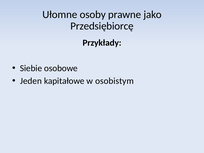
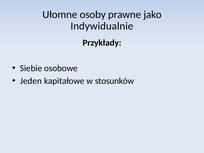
Przedsiębiorcę: Przedsiębiorcę -> Indywidualnie
osobistym: osobistym -> stosunków
